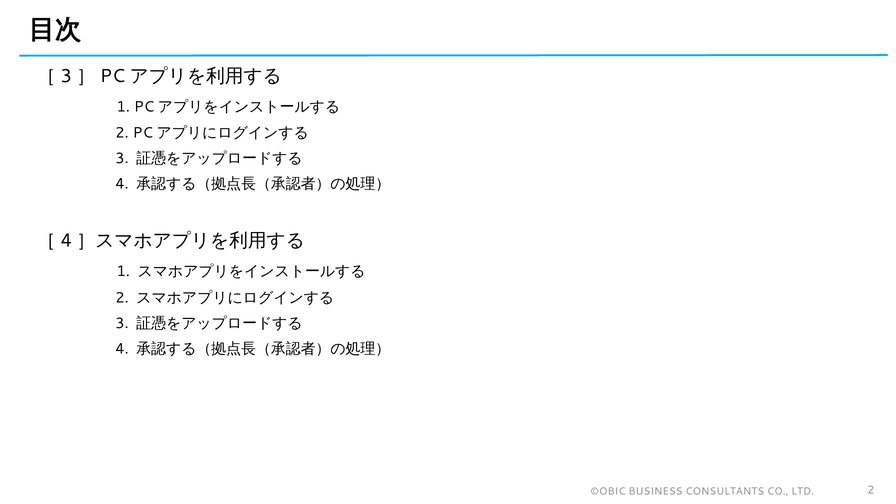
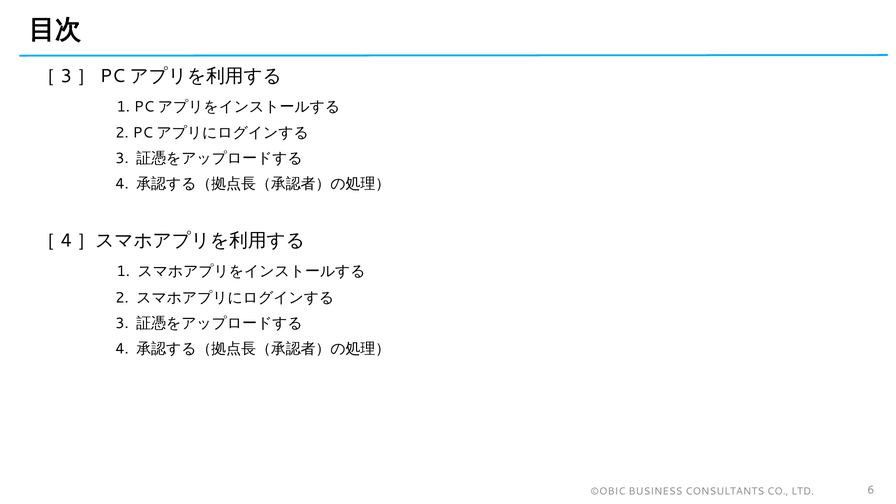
LTD 2: 2 -> 6
